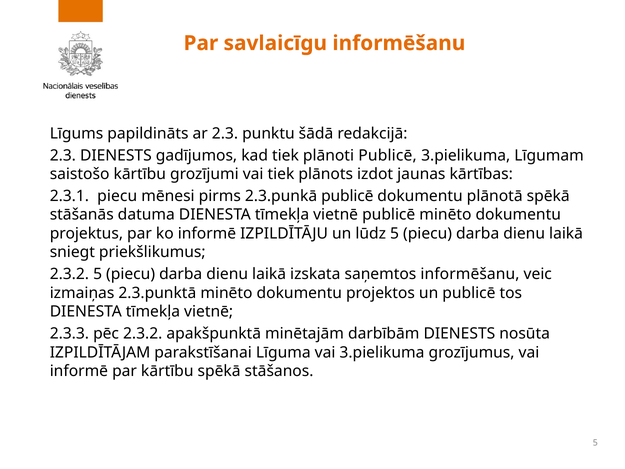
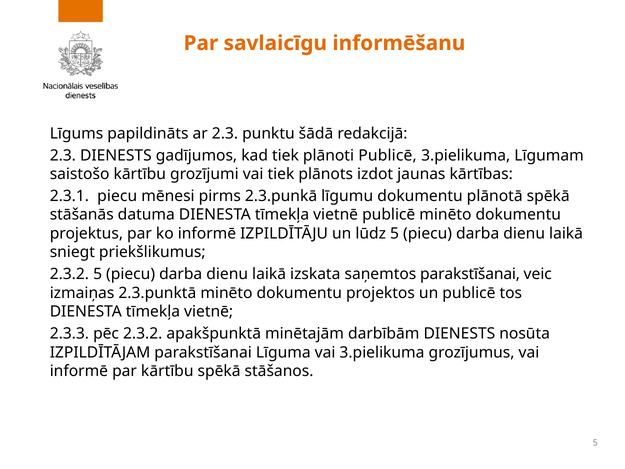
2.3.punkā publicē: publicē -> līgumu
saņemtos informēšanu: informēšanu -> parakstīšanai
